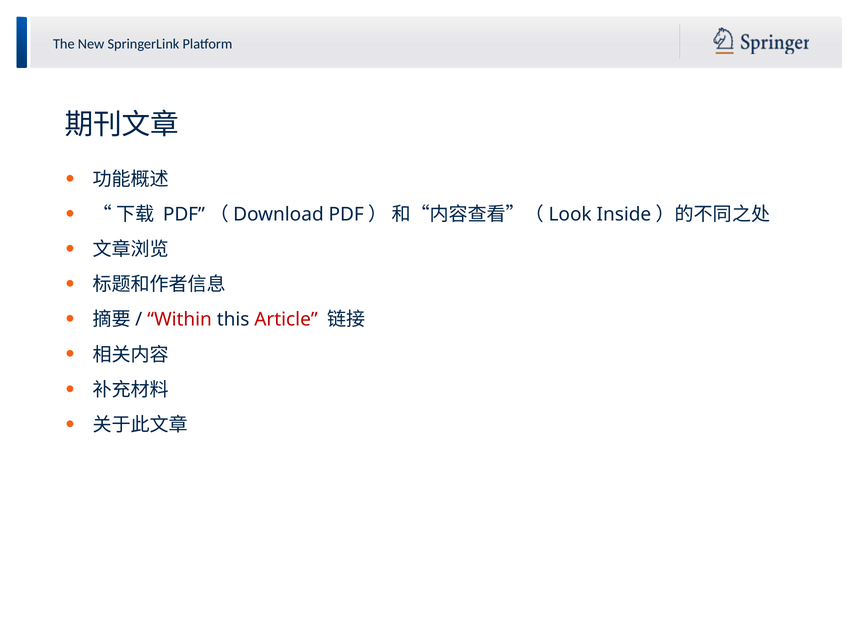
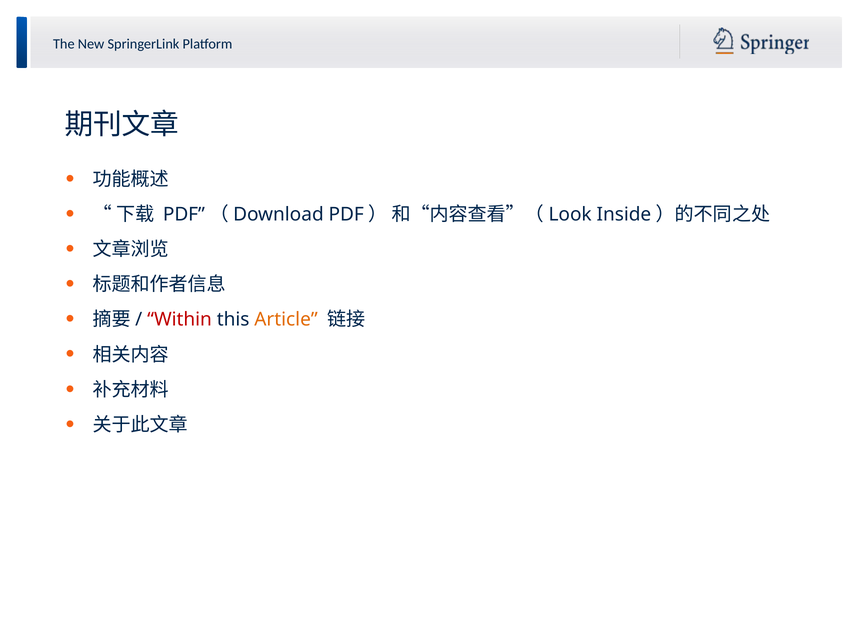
Article colour: red -> orange
